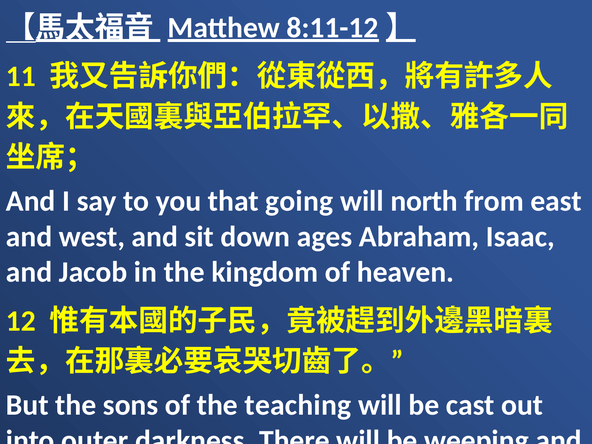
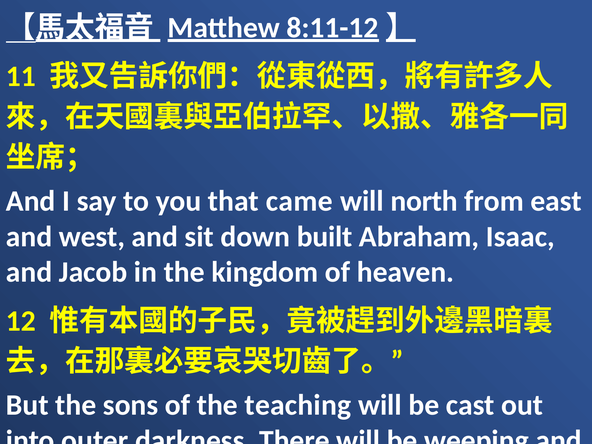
going: going -> came
ages: ages -> built
